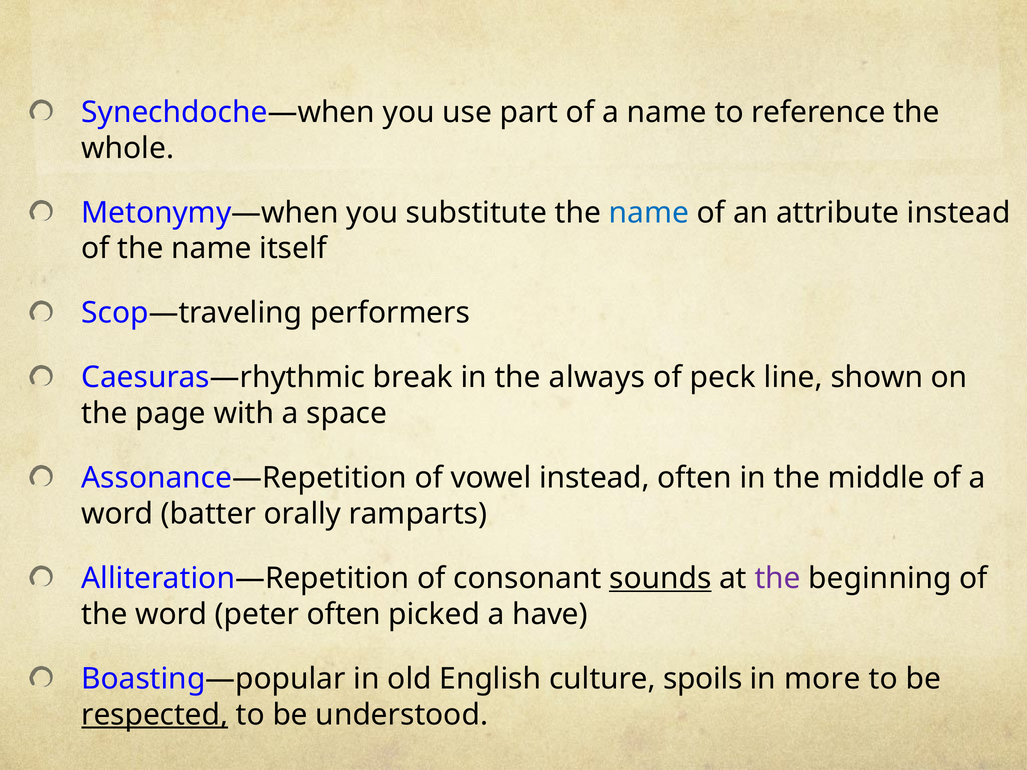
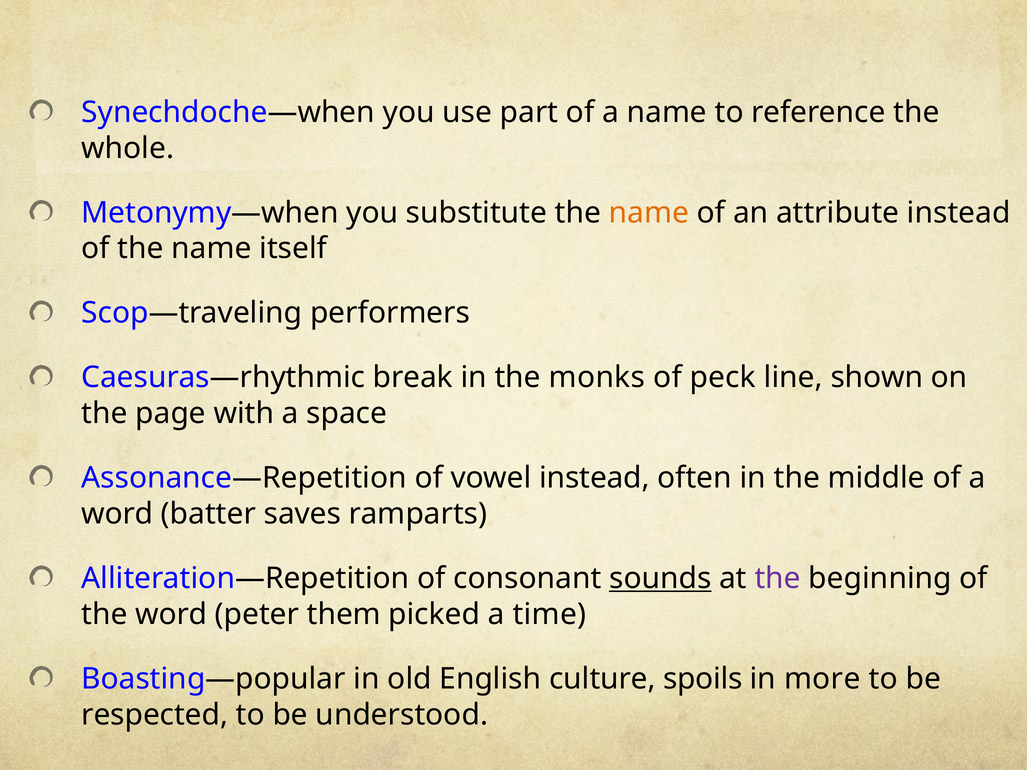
name at (649, 213) colour: blue -> orange
always: always -> monks
orally: orally -> saves
peter often: often -> them
have: have -> time
respected underline: present -> none
